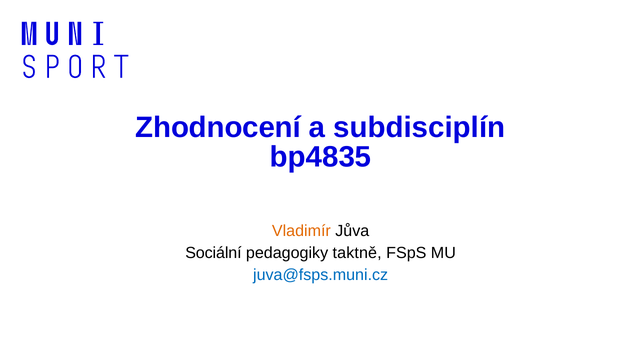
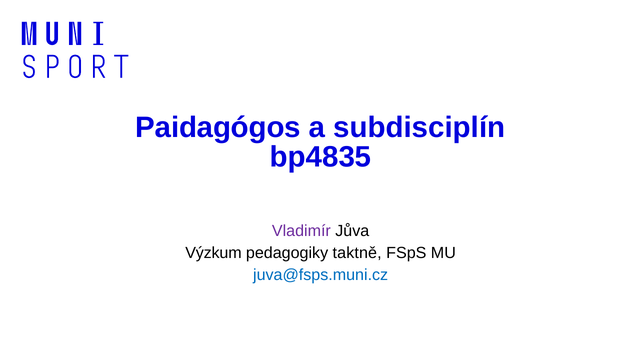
Zhodnocení: Zhodnocení -> Paidagógos
Vladimír colour: orange -> purple
Sociální: Sociální -> Výzkum
